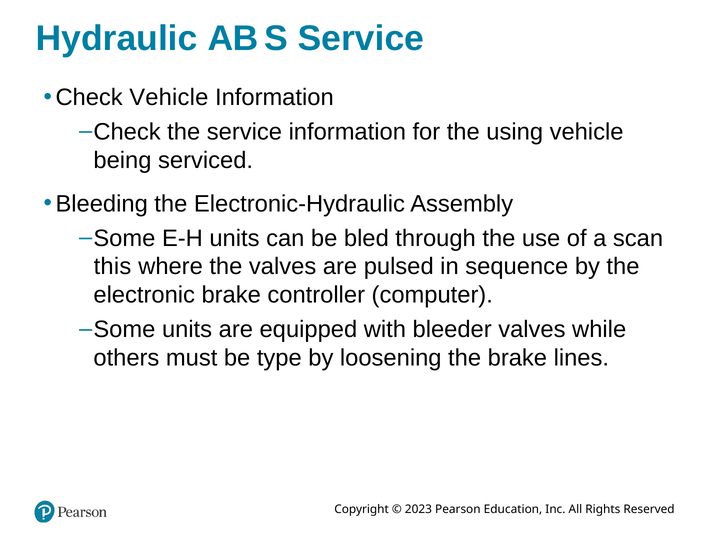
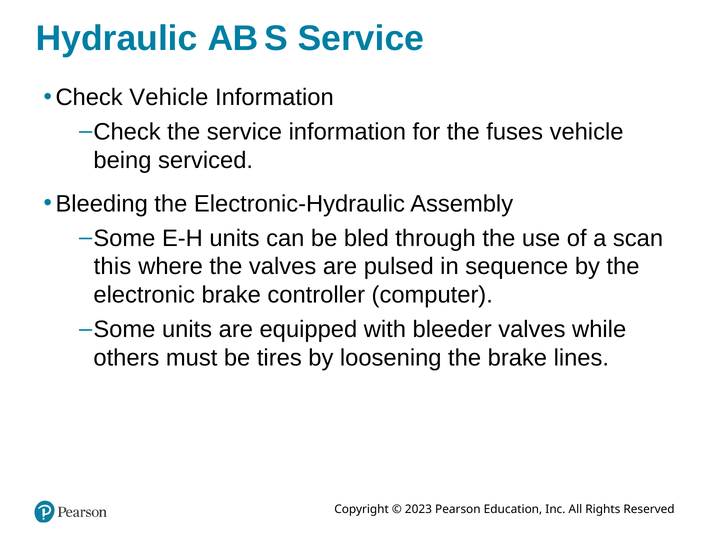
using: using -> fuses
type: type -> tires
